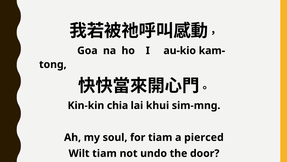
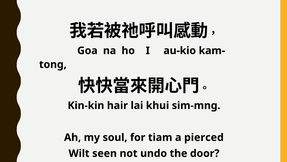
chia: chia -> hair
Wilt tiam: tiam -> seen
